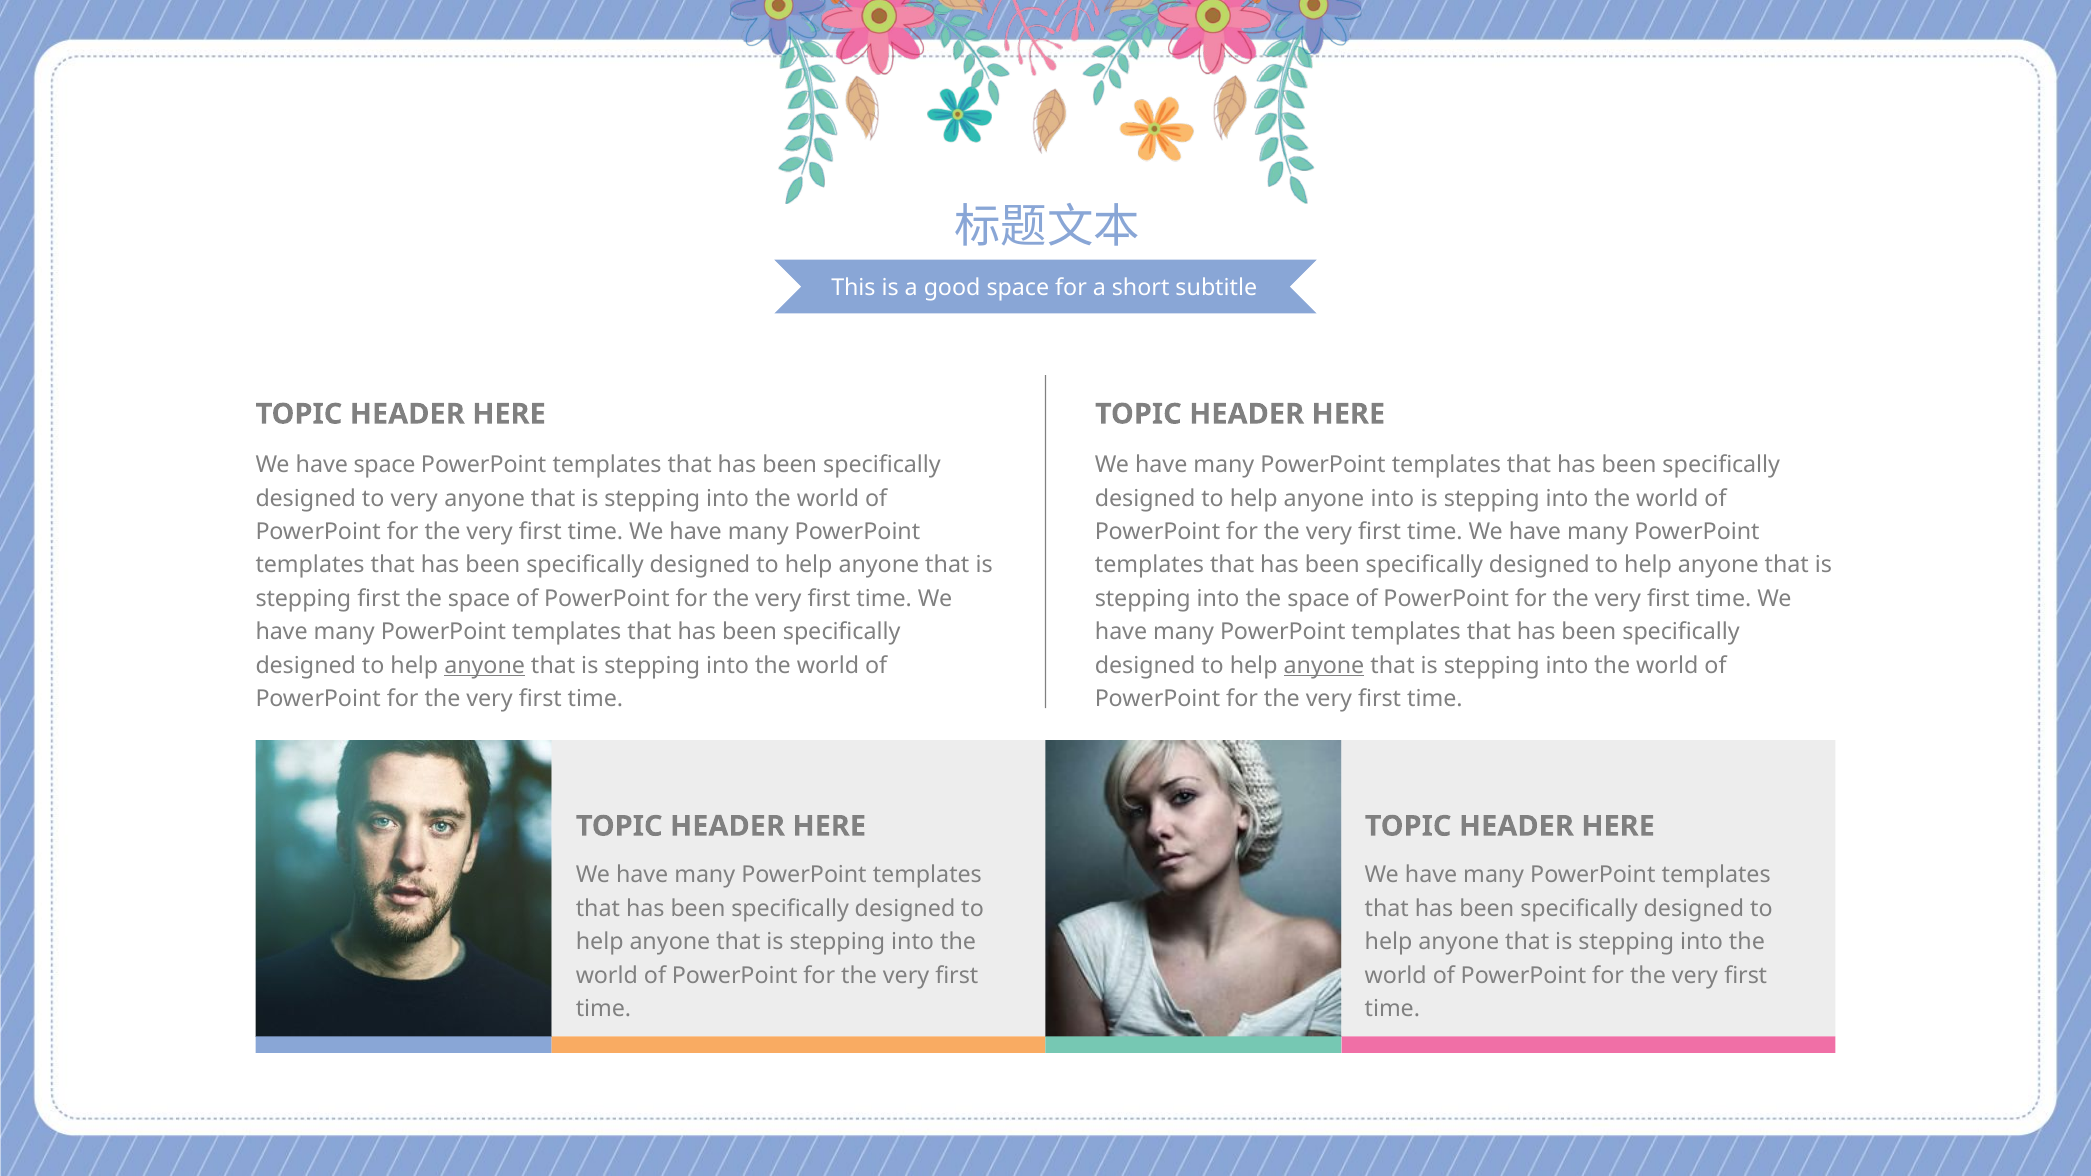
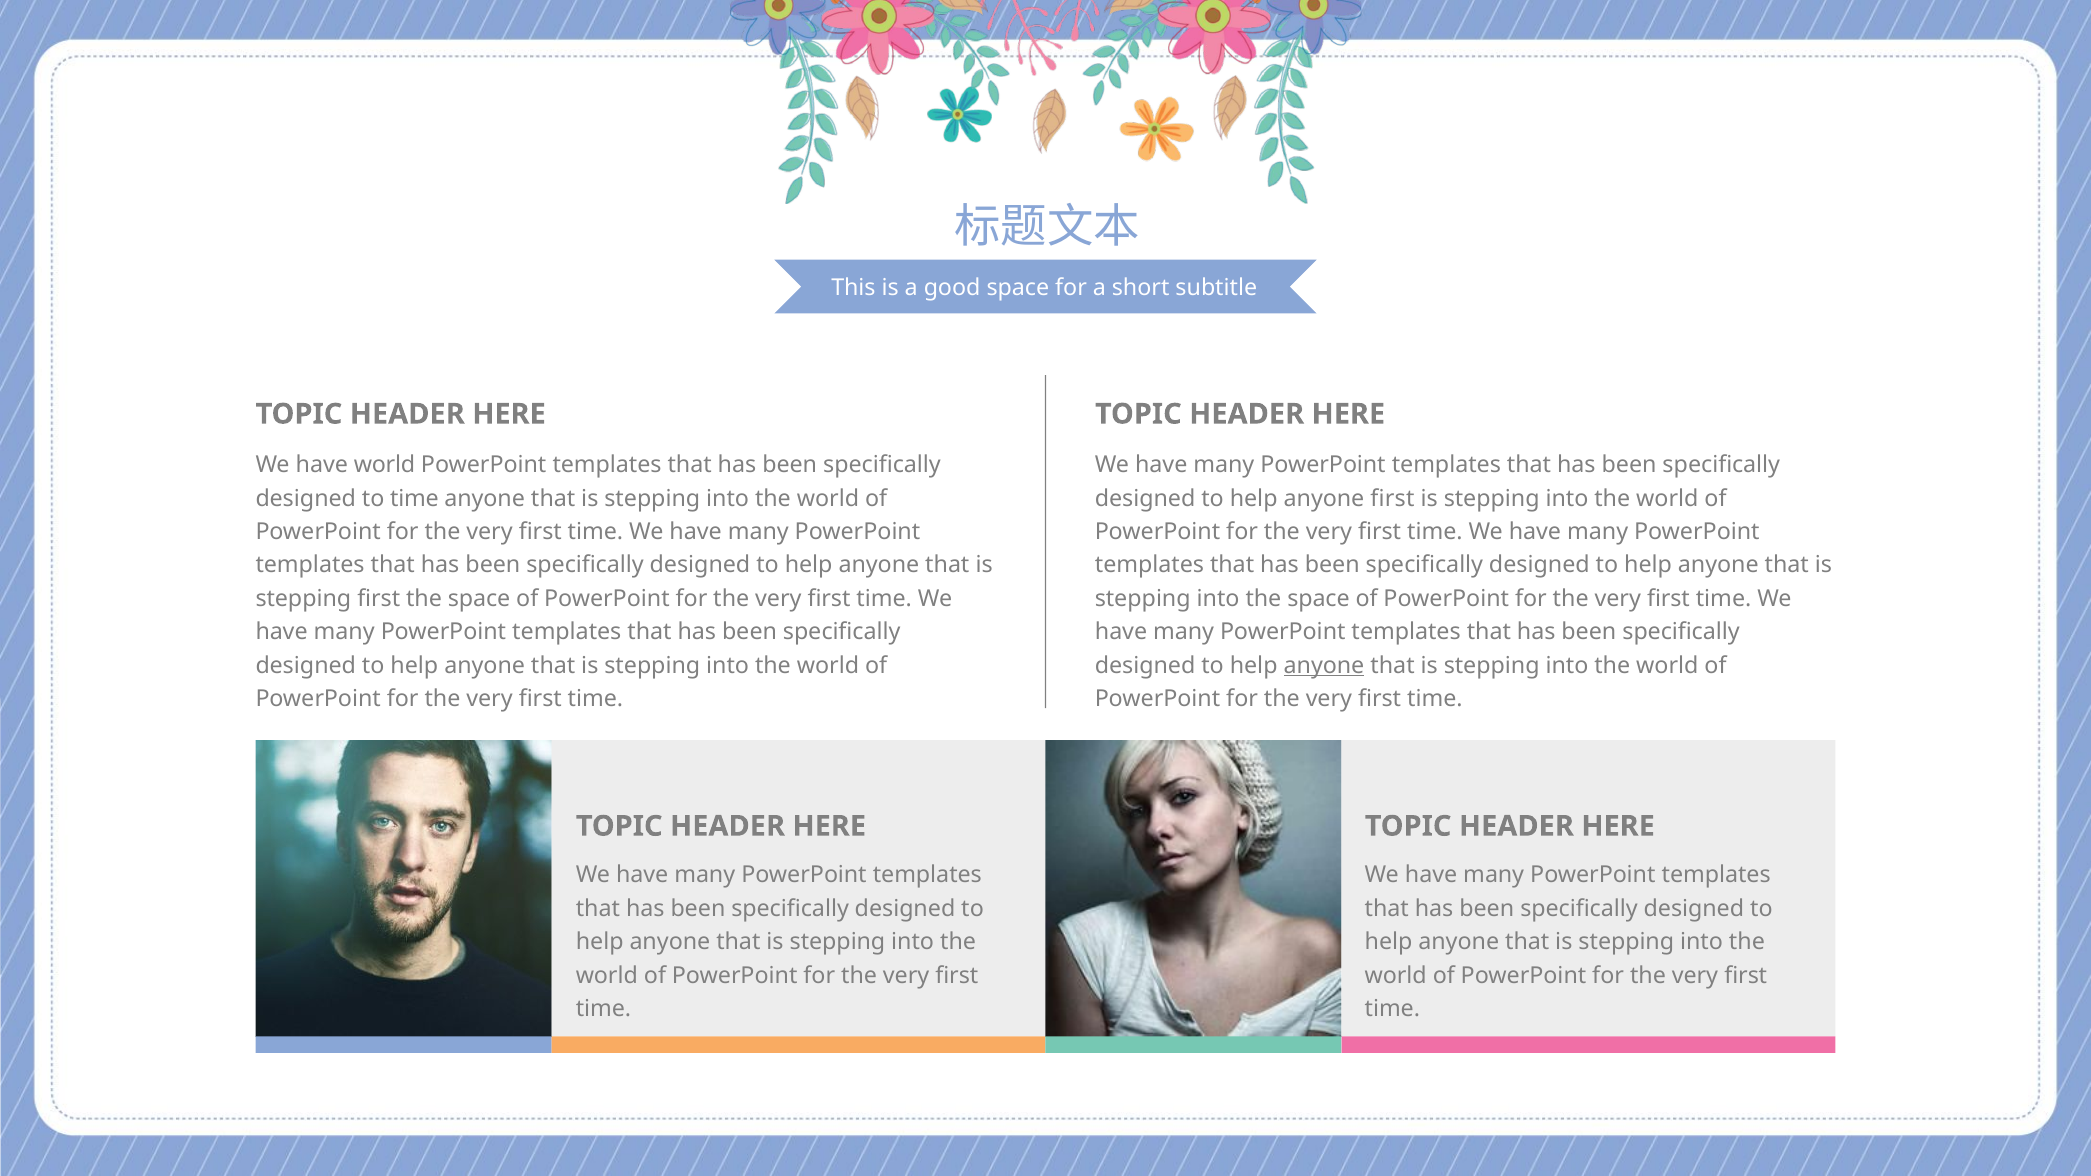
have space: space -> world
to very: very -> time
anyone into: into -> first
anyone at (485, 666) underline: present -> none
